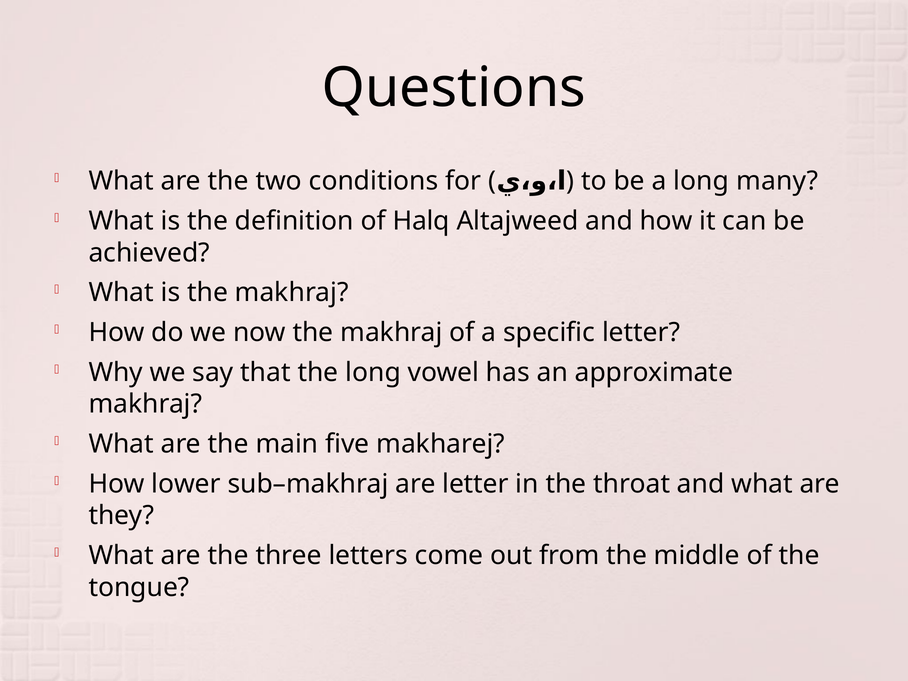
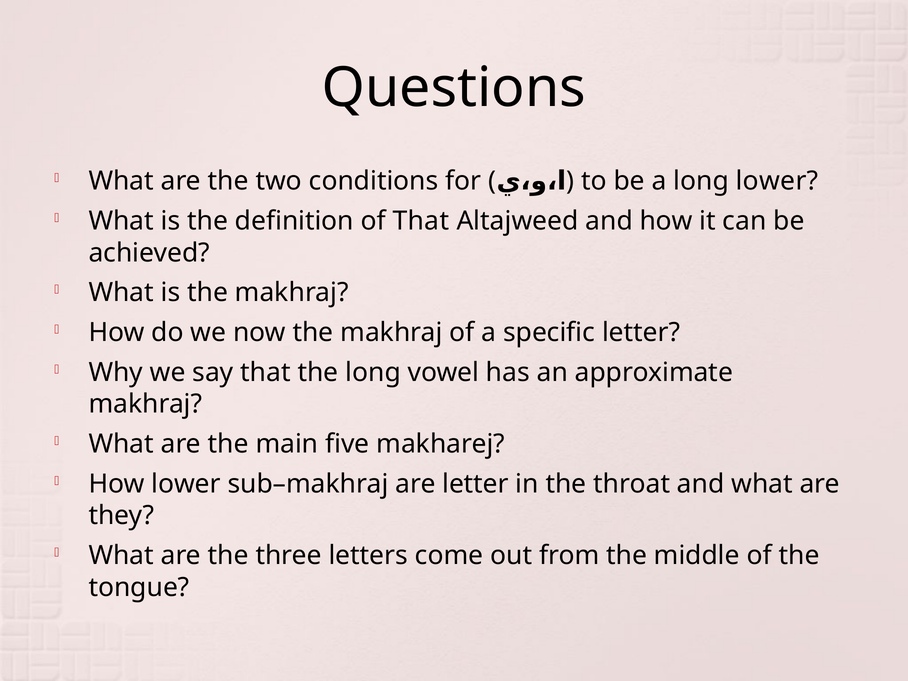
long many: many -> lower
of Halq: Halq -> That
